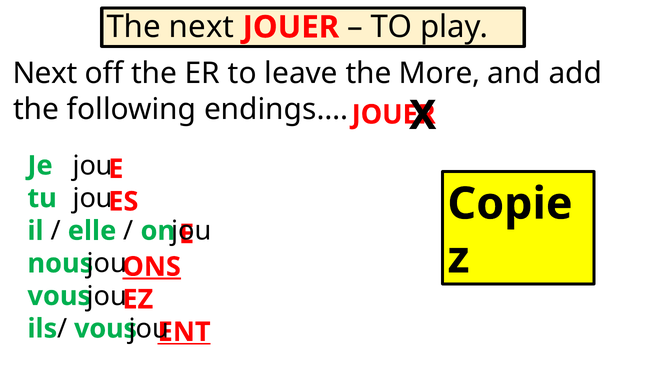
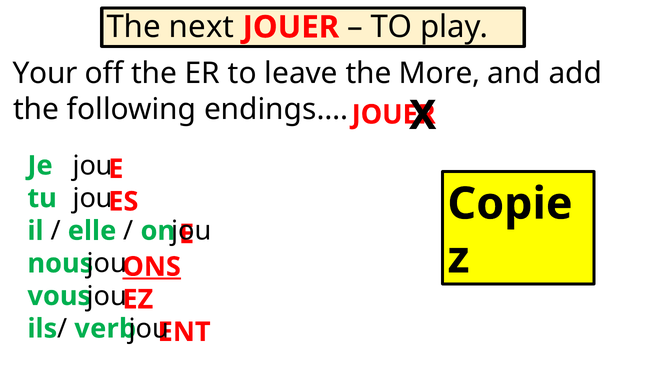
Next at (45, 73): Next -> Your
vous at (106, 328): vous -> verb
ENT underline: present -> none
